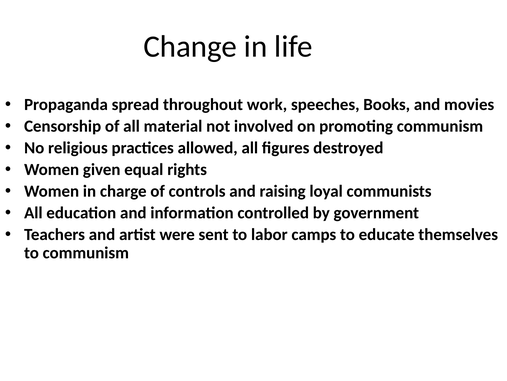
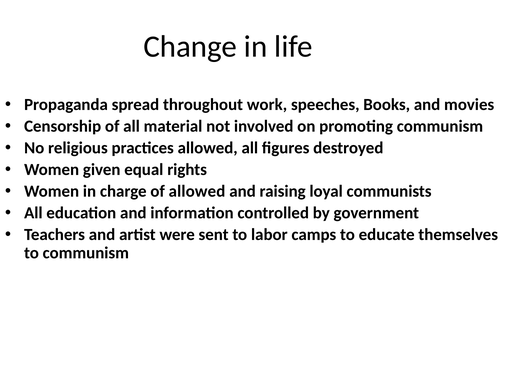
of controls: controls -> allowed
